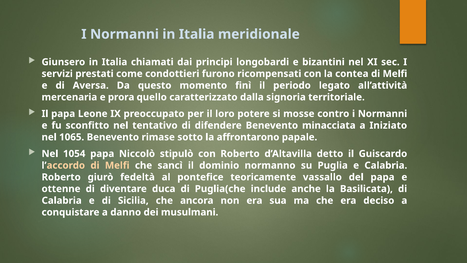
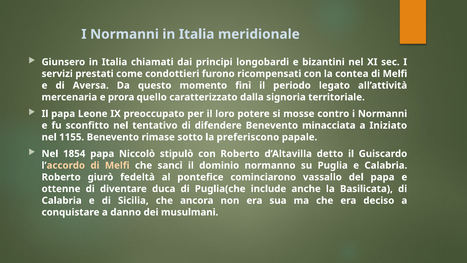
1065: 1065 -> 1155
affrontarono: affrontarono -> preferiscono
1054: 1054 -> 1854
teoricamente: teoricamente -> cominciarono
